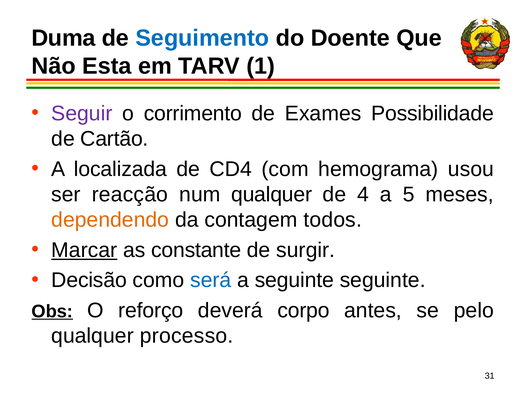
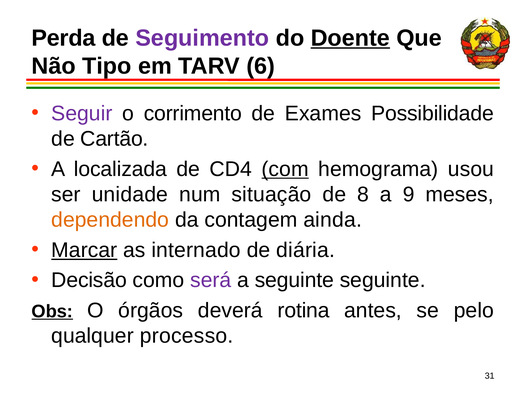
Duma: Duma -> Perda
Seguimento colour: blue -> purple
Doente underline: none -> present
Esta: Esta -> Tipo
1: 1 -> 6
com underline: none -> present
reacção: reacção -> unidade
num qualquer: qualquer -> situação
4: 4 -> 8
5: 5 -> 9
todos: todos -> ainda
constante: constante -> internado
surgir: surgir -> diária
será colour: blue -> purple
reforço: reforço -> órgãos
corpo: corpo -> rotina
